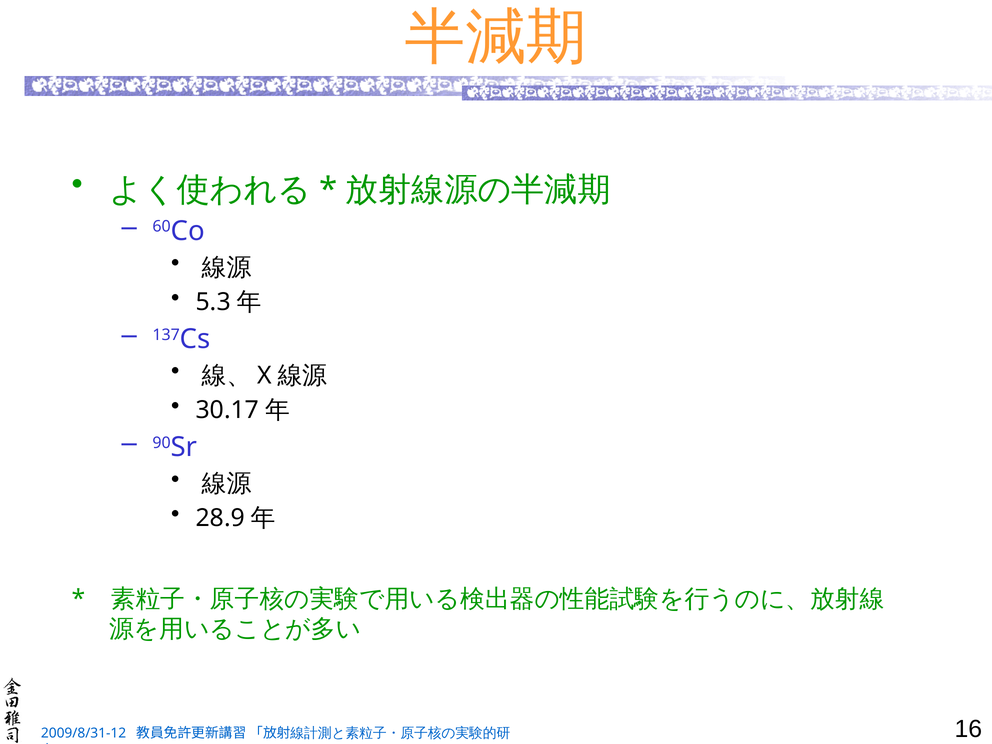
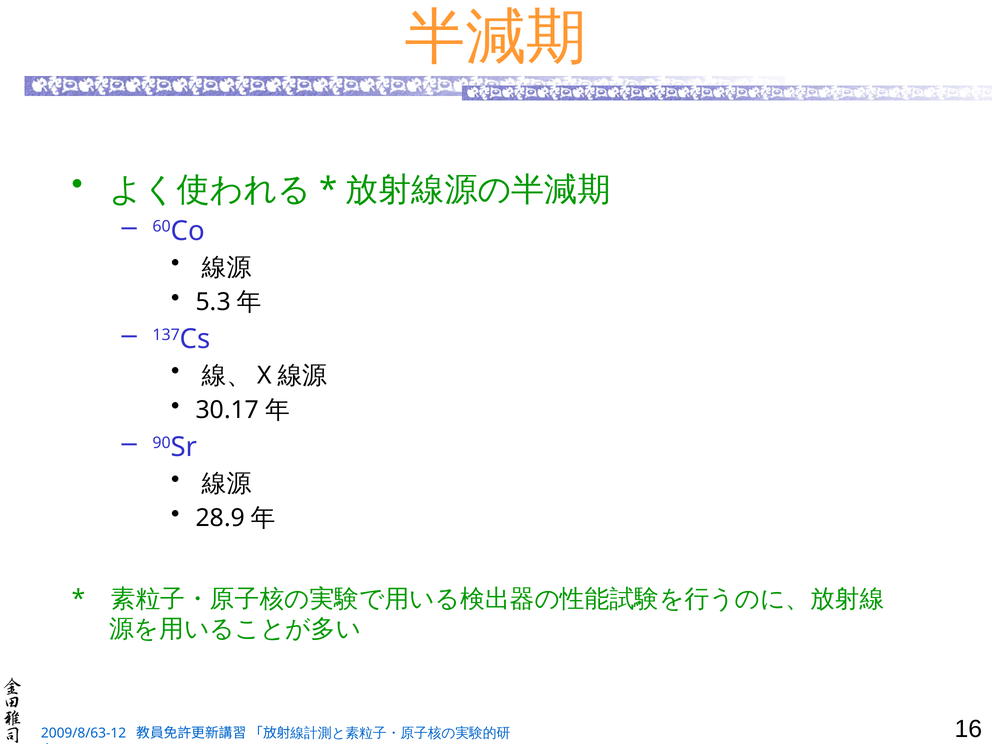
2009/8/31-12: 2009/8/31-12 -> 2009/8/63-12
